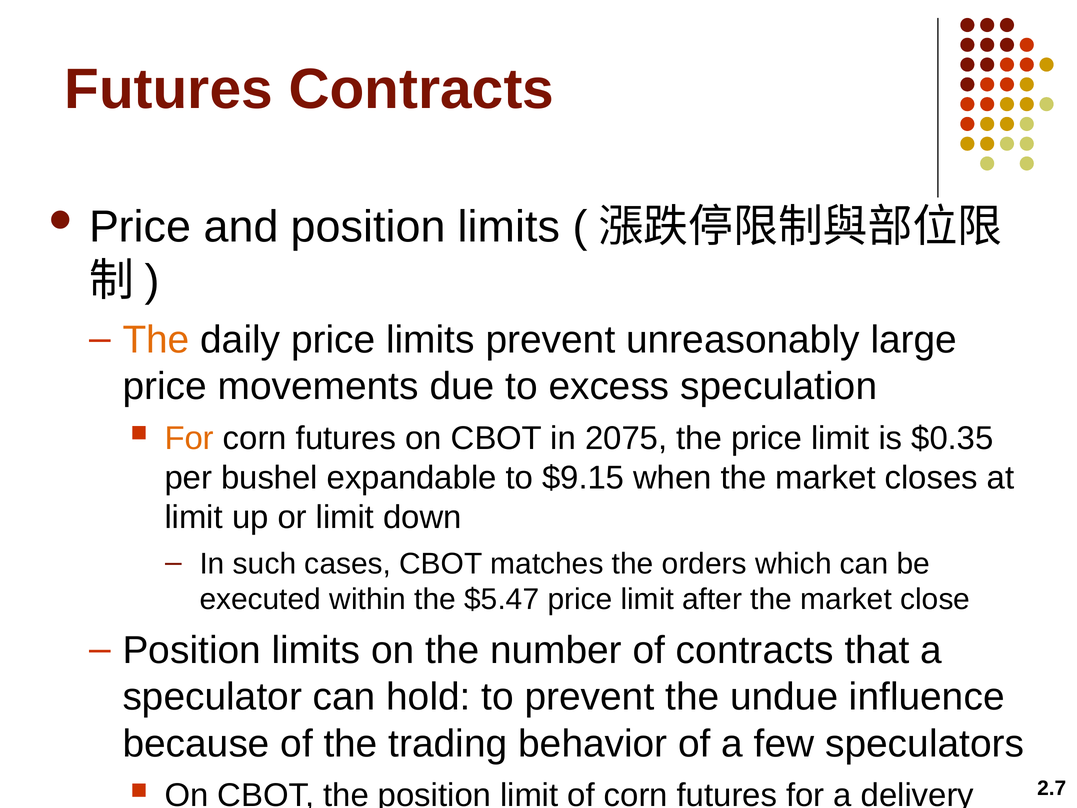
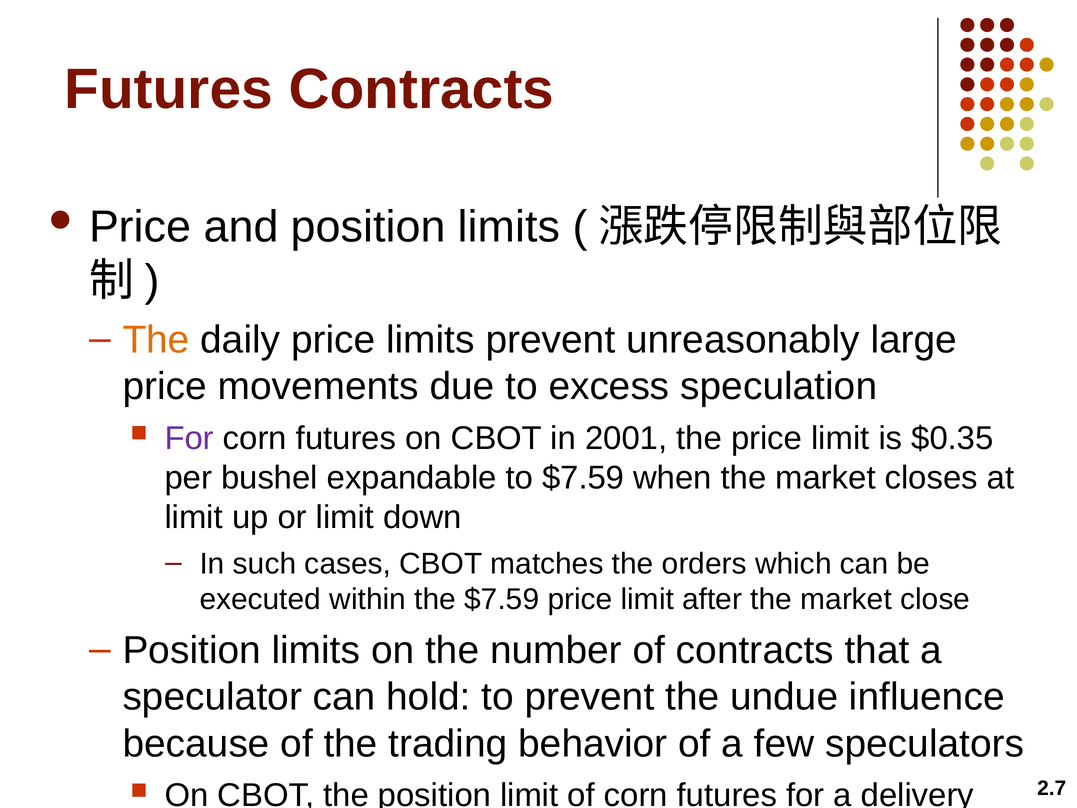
For at (189, 438) colour: orange -> purple
2075: 2075 -> 2001
to $9.15: $9.15 -> $7.59
the $5.47: $5.47 -> $7.59
